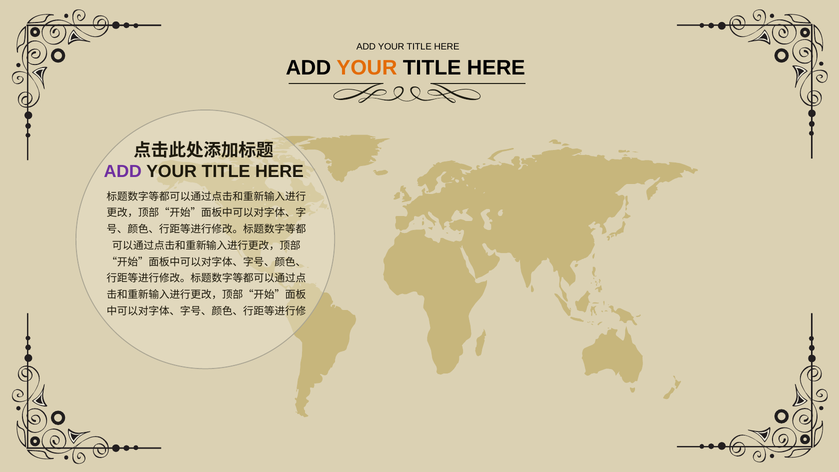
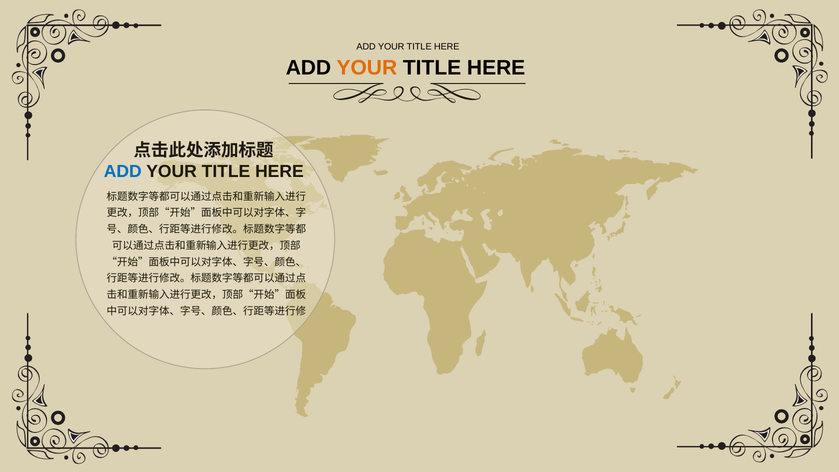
ADD at (123, 172) colour: purple -> blue
